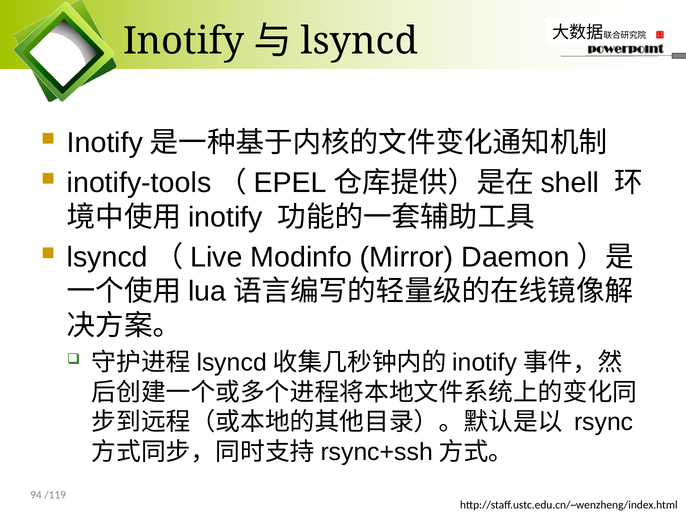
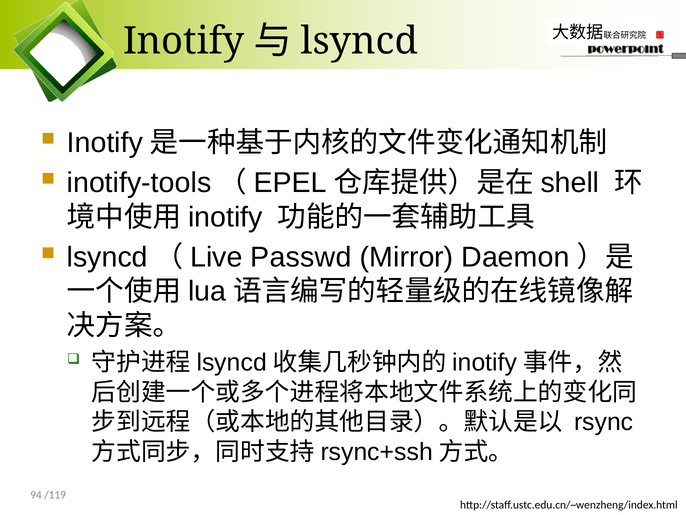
Modinfo: Modinfo -> Passwd
